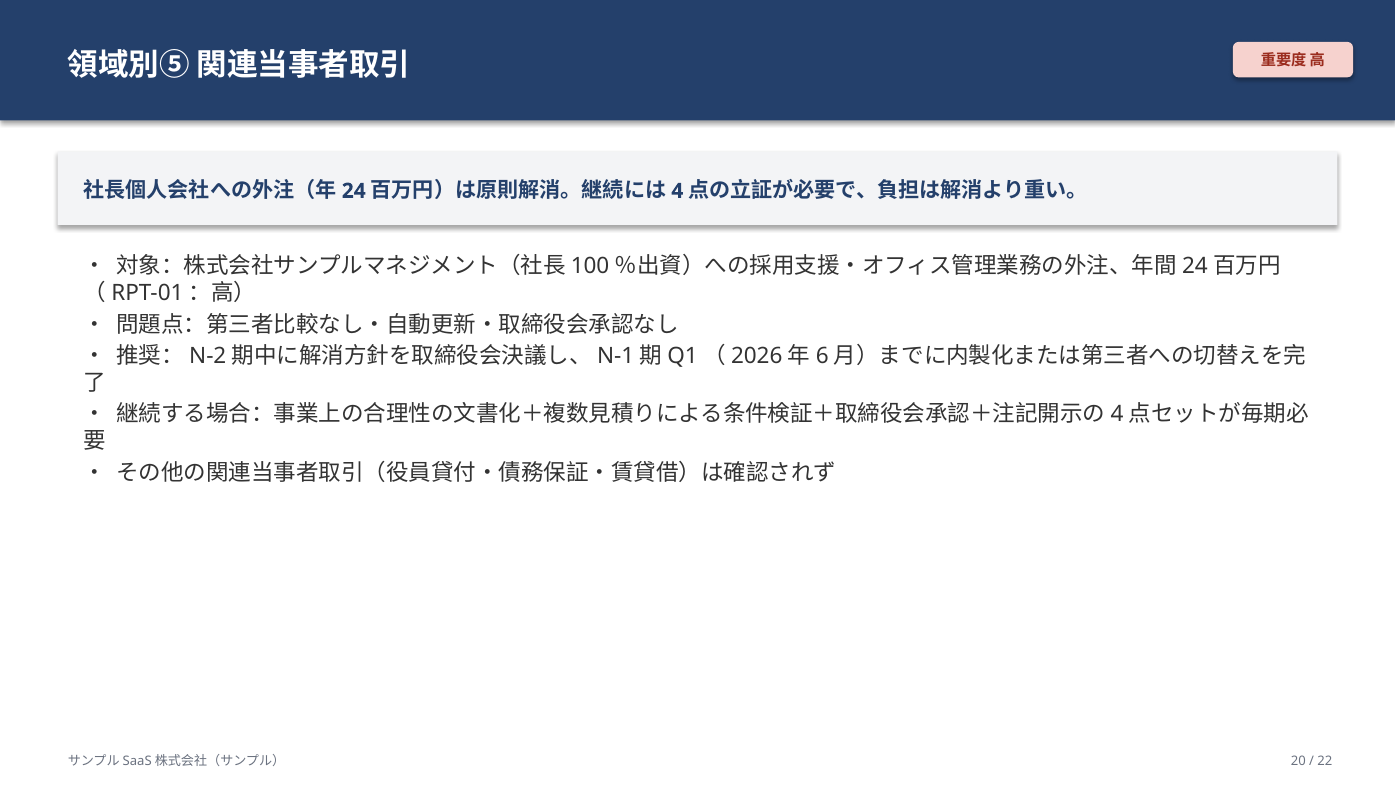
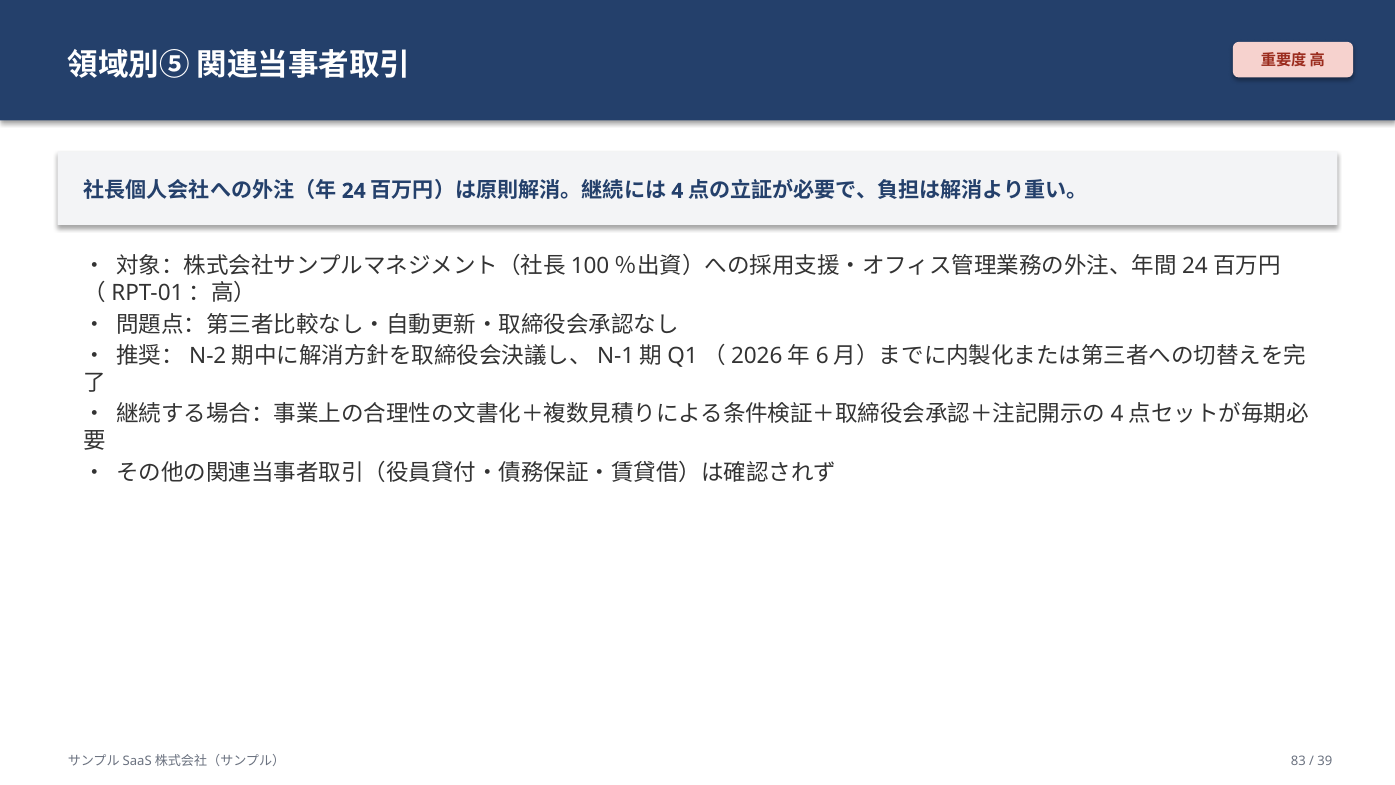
20: 20 -> 83
22: 22 -> 39
